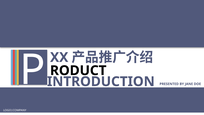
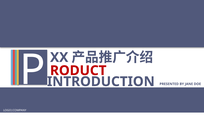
RODUCT colour: black -> red
